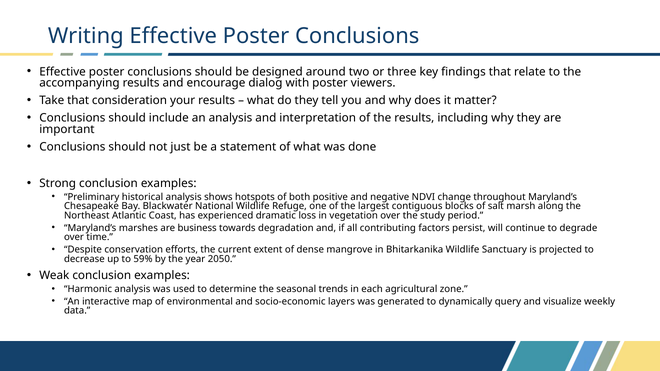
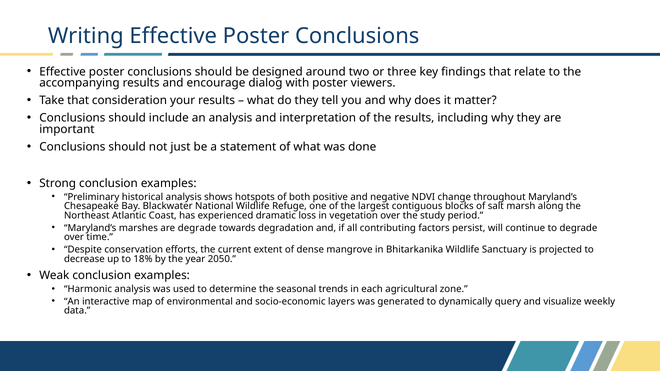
are business: business -> degrade
59%: 59% -> 18%
